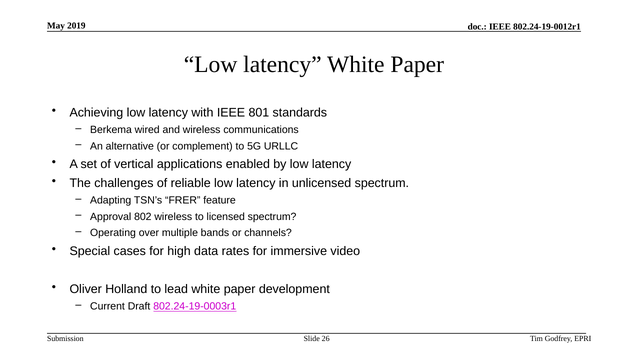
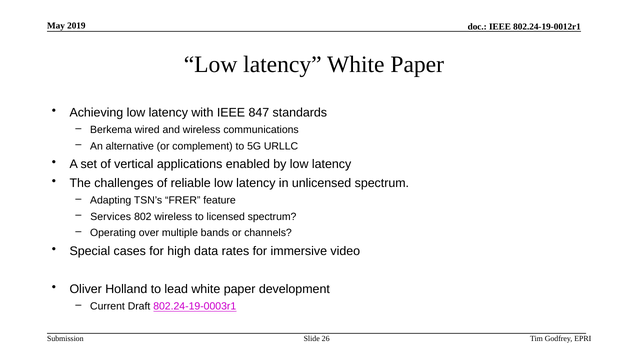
801: 801 -> 847
Approval: Approval -> Services
